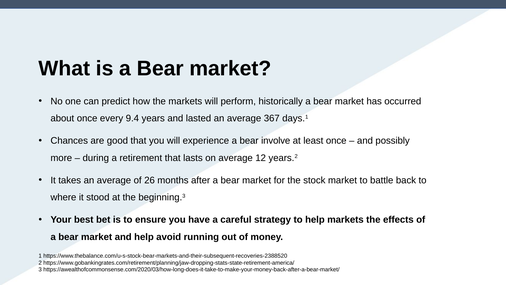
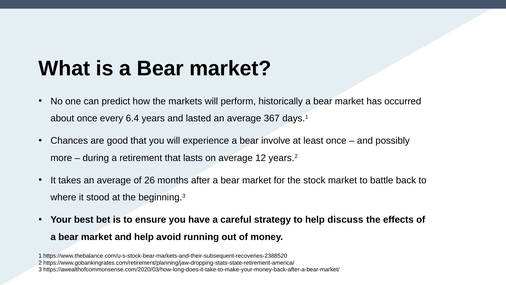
9.4: 9.4 -> 6.4
help markets: markets -> discuss
